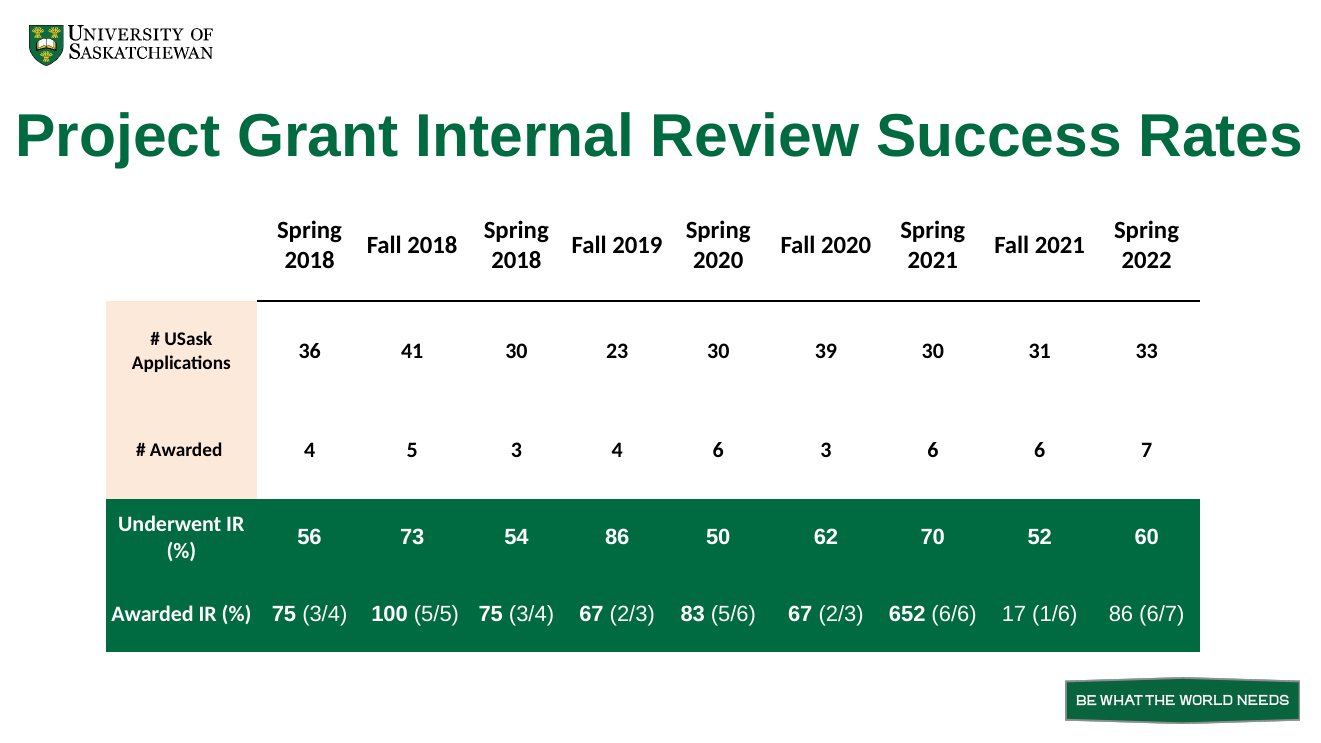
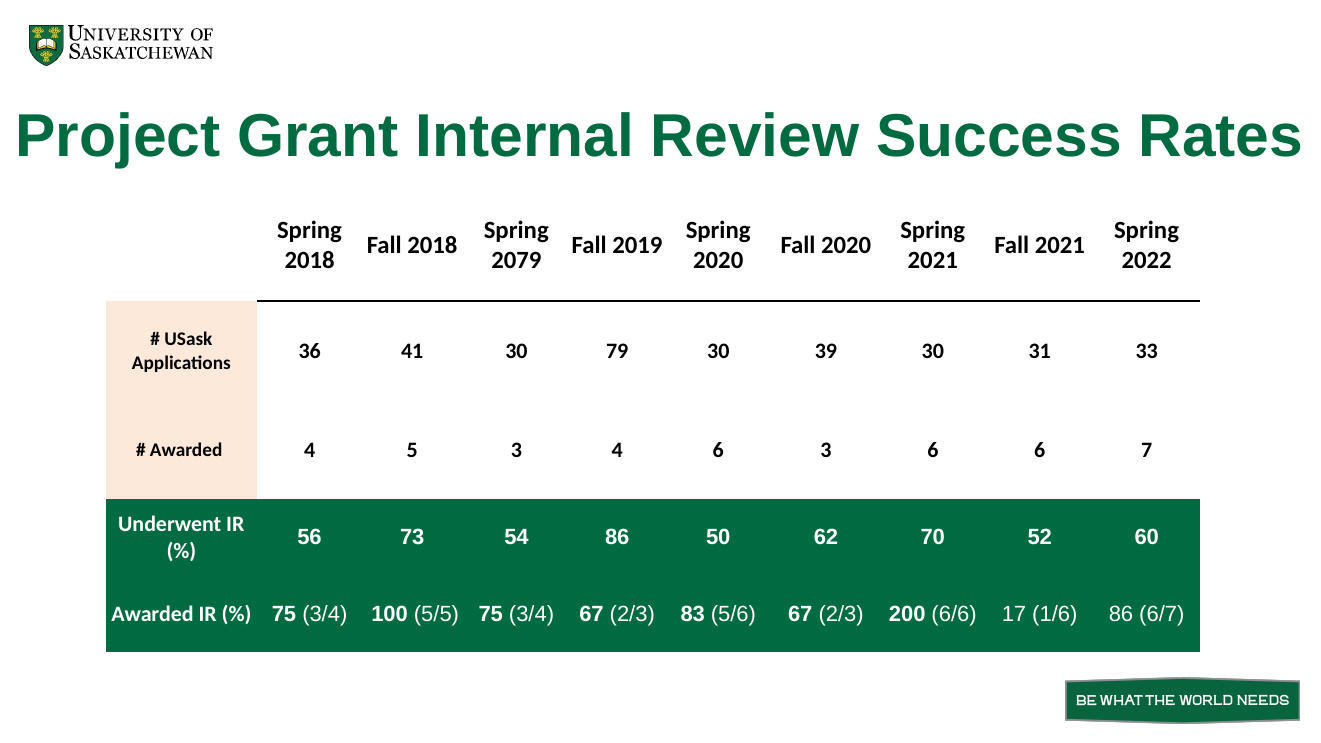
2018 at (516, 261): 2018 -> 2079
23: 23 -> 79
652: 652 -> 200
